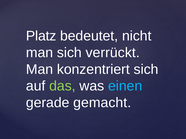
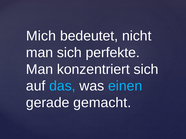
Platz: Platz -> Mich
verrückt: verrückt -> perfekte
das colour: light green -> light blue
